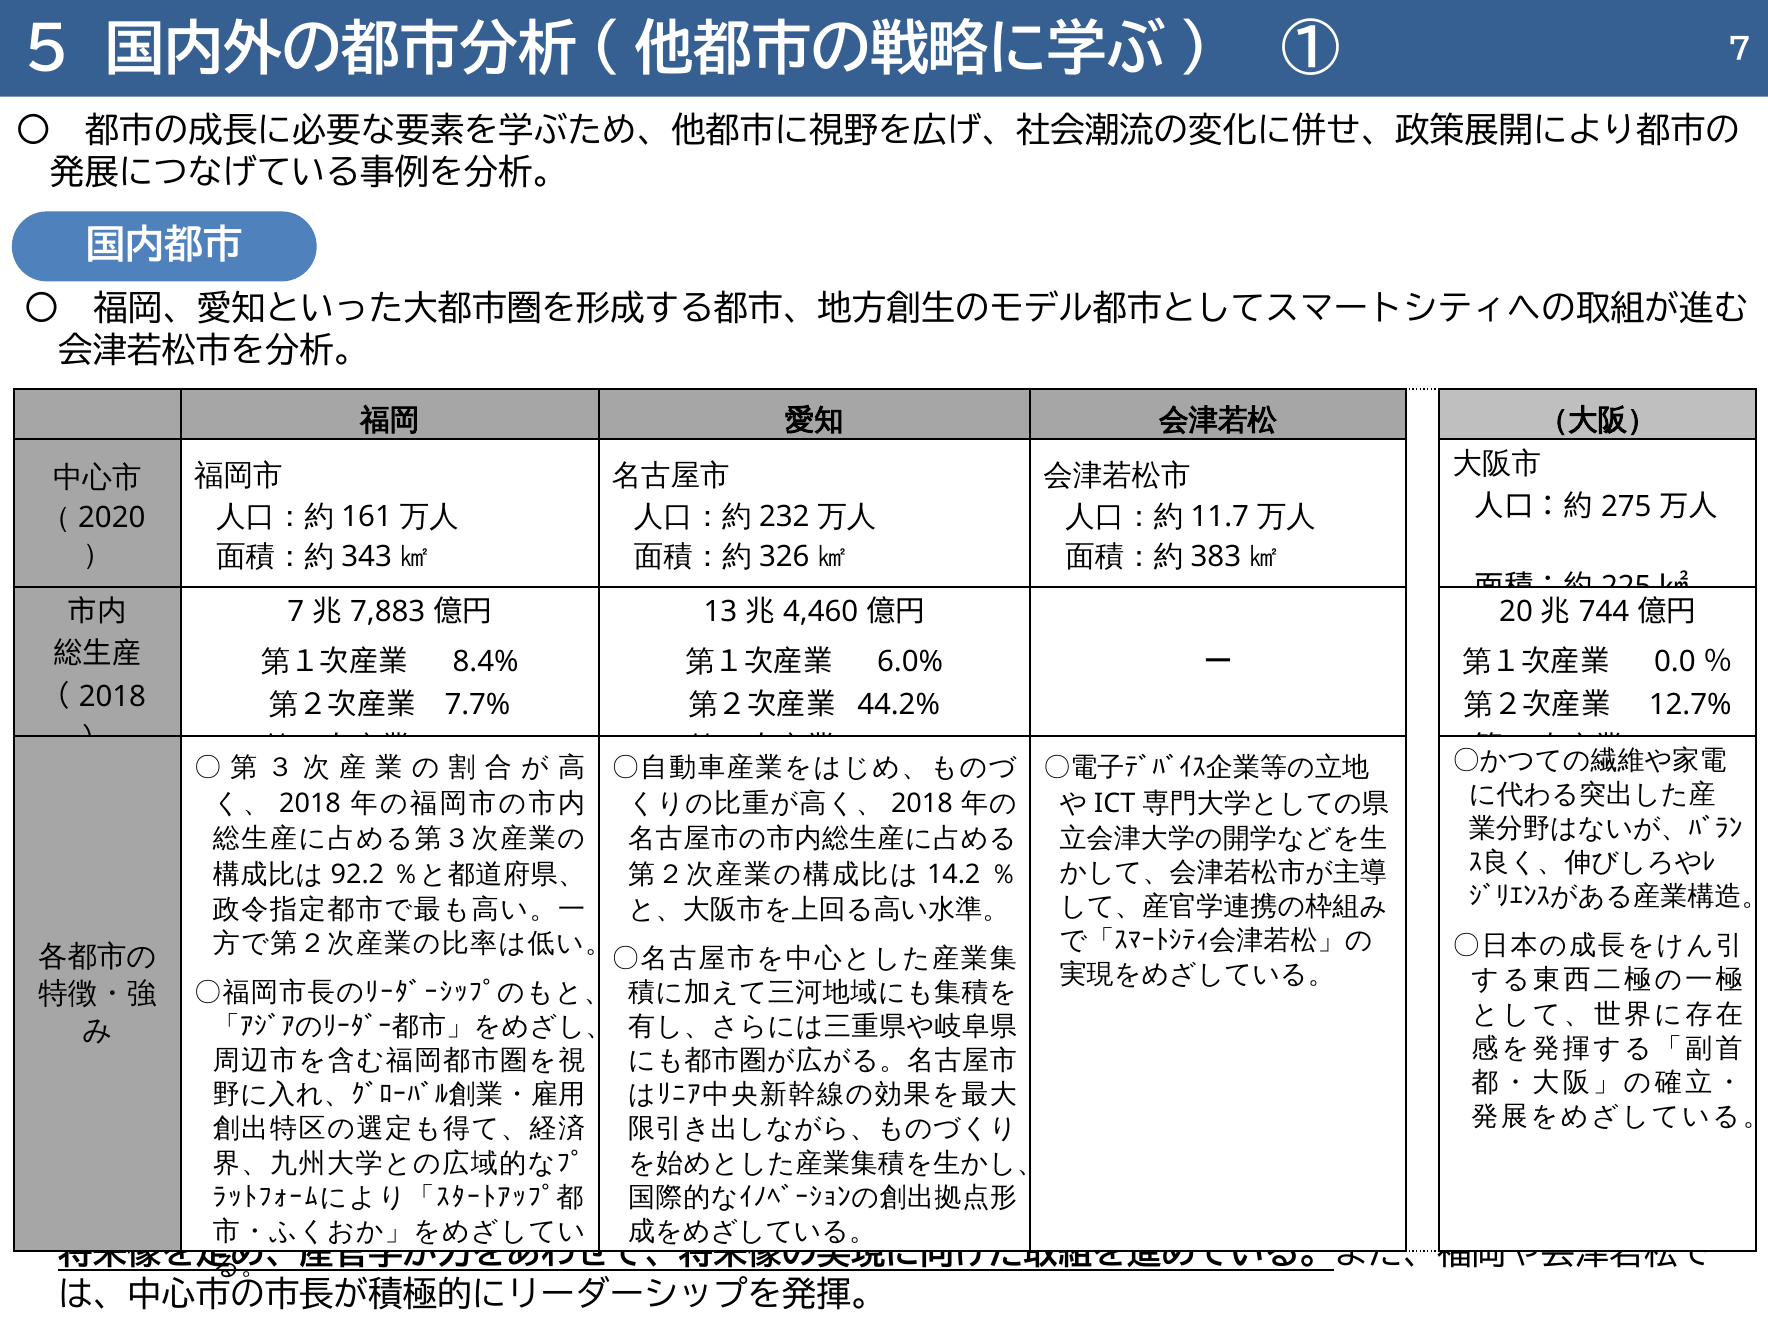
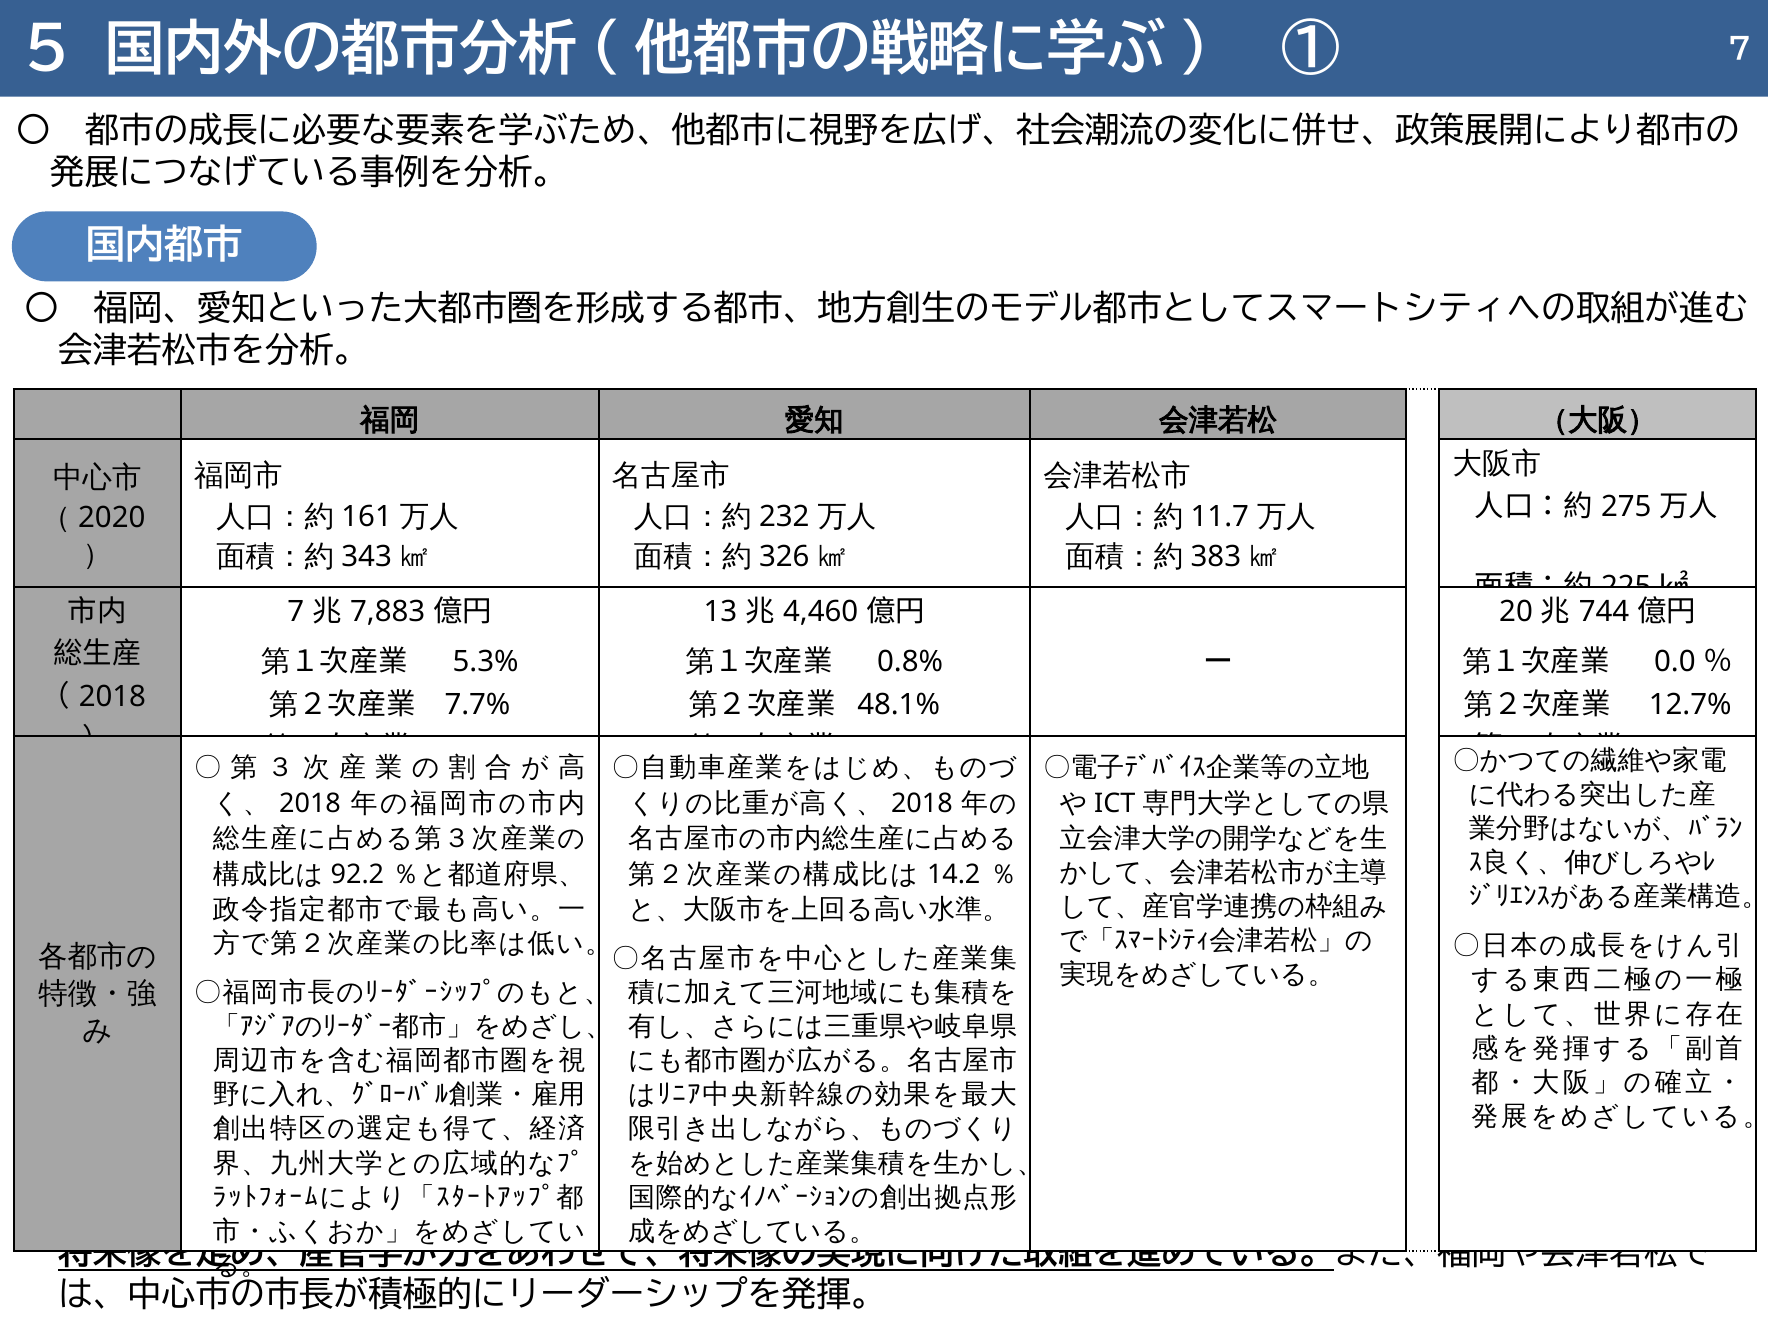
8.4%: 8.4% -> 5.3%
6.0%: 6.0% -> 0.8%
44.2%: 44.2% -> 48.1%
